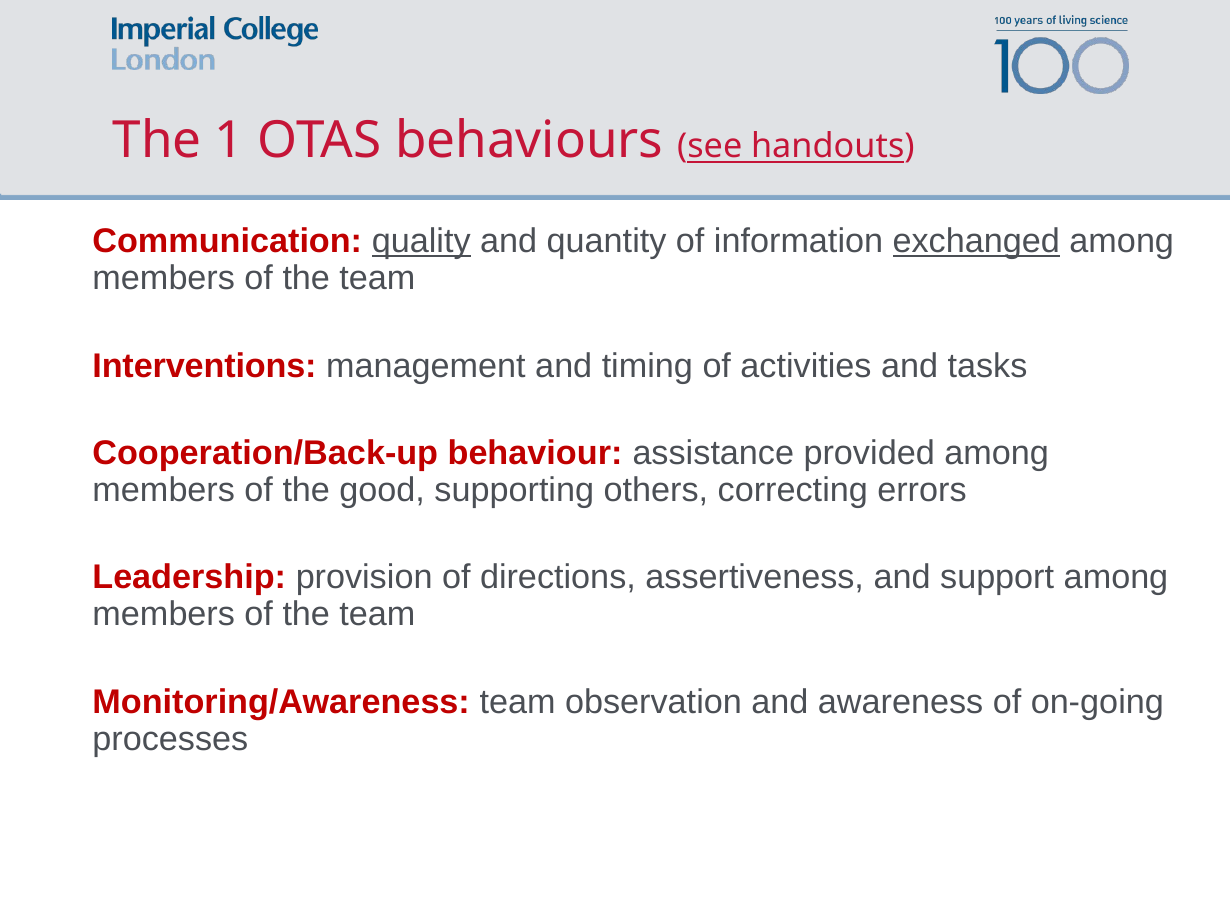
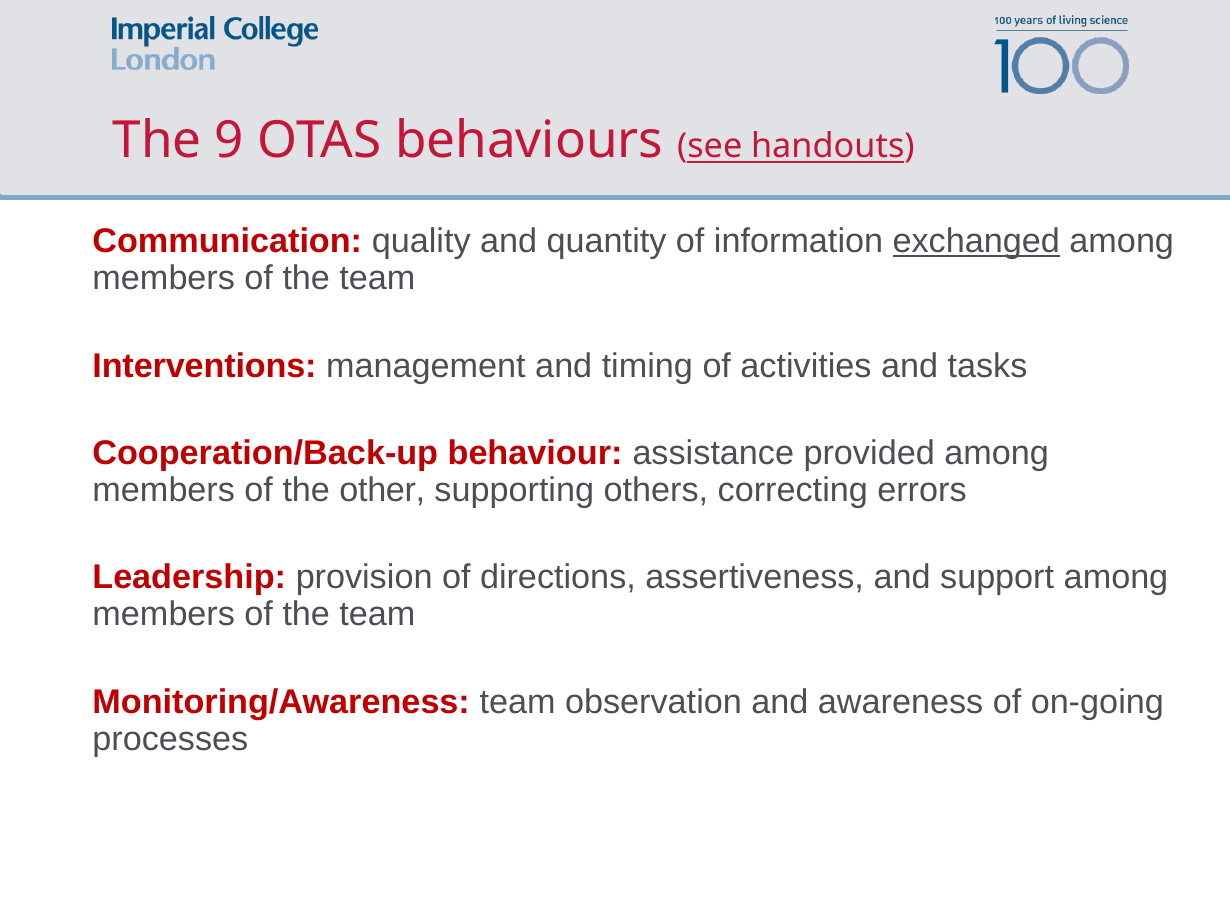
1: 1 -> 9
quality underline: present -> none
good: good -> other
